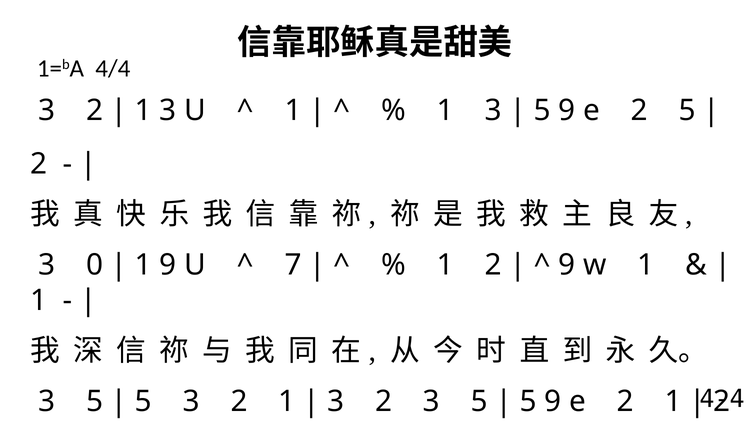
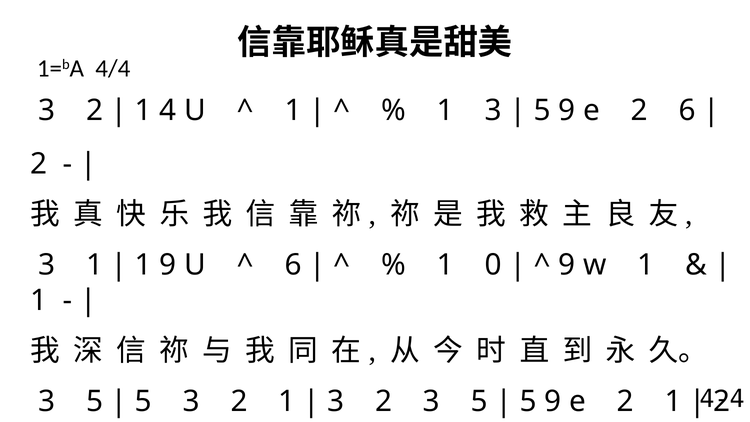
3 at (168, 110): 3 -> 4
2 5: 5 -> 6
3 0: 0 -> 1
7 at (293, 265): 7 -> 6
1 2: 2 -> 0
